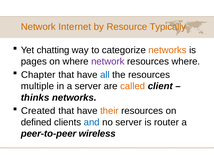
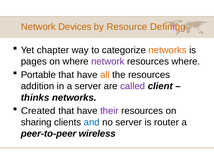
Internet: Internet -> Devices
Typically: Typically -> Defining
chatting: chatting -> chapter
Chapter: Chapter -> Portable
all colour: blue -> orange
multiple: multiple -> addition
called colour: orange -> purple
their colour: orange -> purple
defined: defined -> sharing
